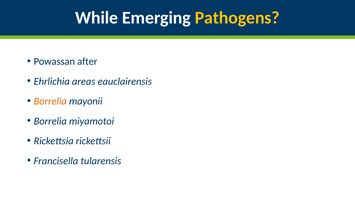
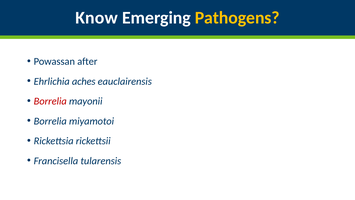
While: While -> Know
areas: areas -> aches
Borrelia at (50, 101) colour: orange -> red
